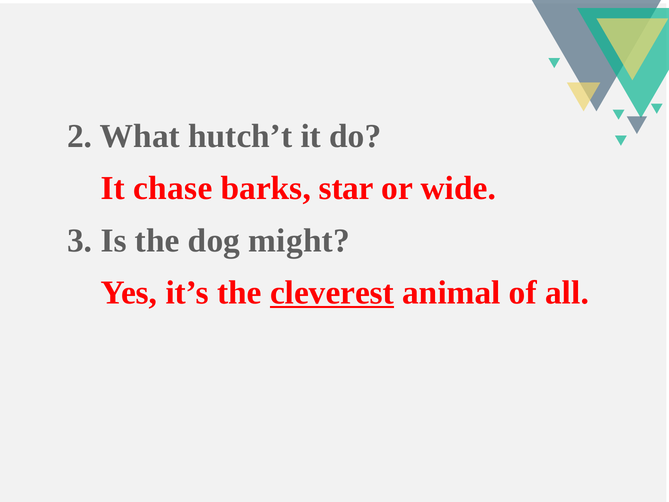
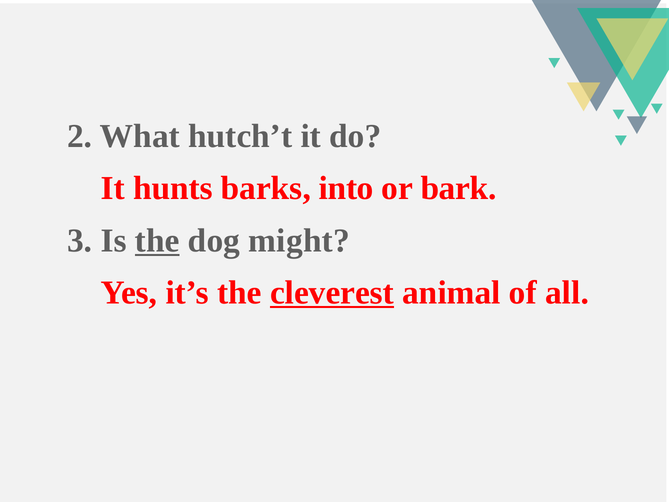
chase: chase -> hunts
star: star -> into
wide: wide -> bark
the at (157, 240) underline: none -> present
